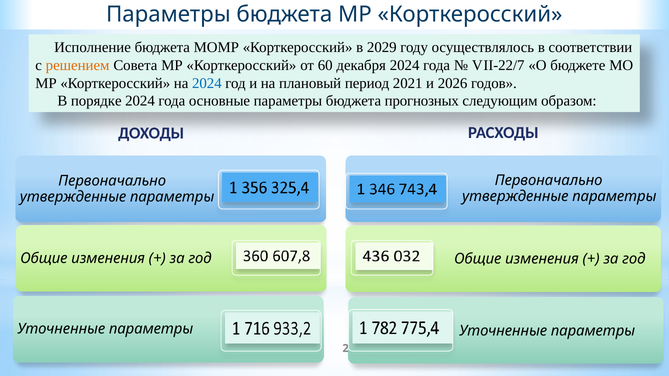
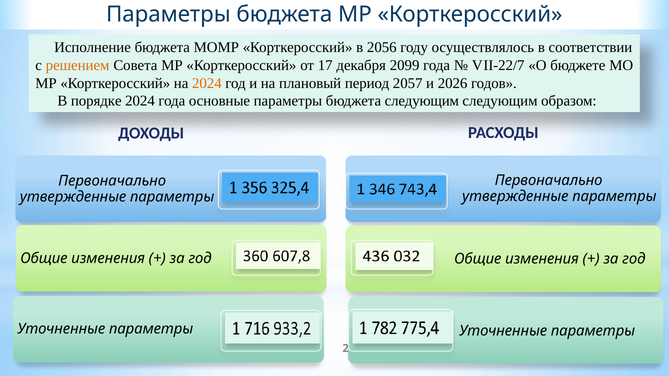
2029: 2029 -> 2056
60: 60 -> 17
декабря 2024: 2024 -> 2099
2024 at (207, 83) colour: blue -> orange
2021: 2021 -> 2057
бюджета прогнозных: прогнозных -> следующим
